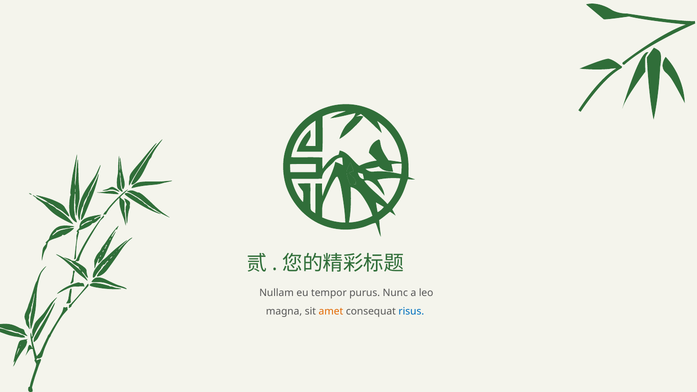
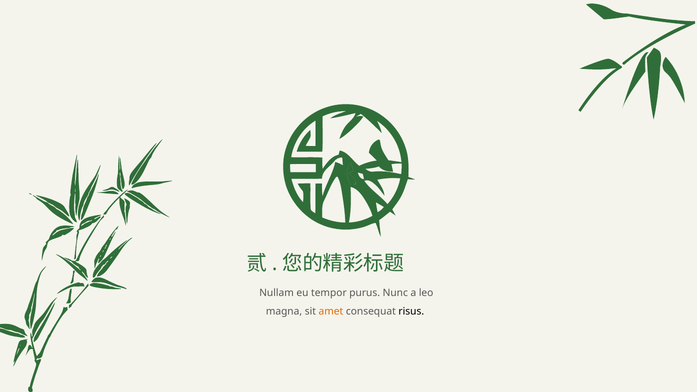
risus colour: blue -> black
